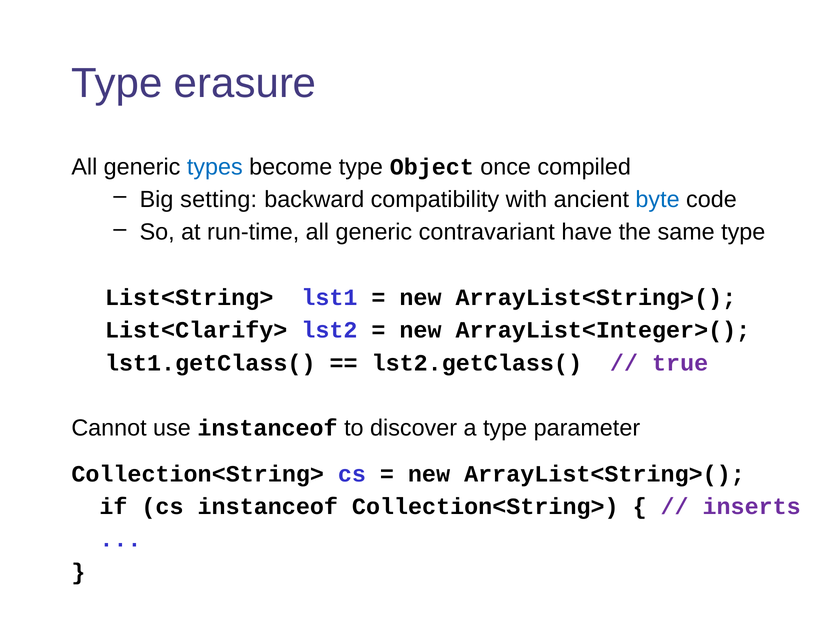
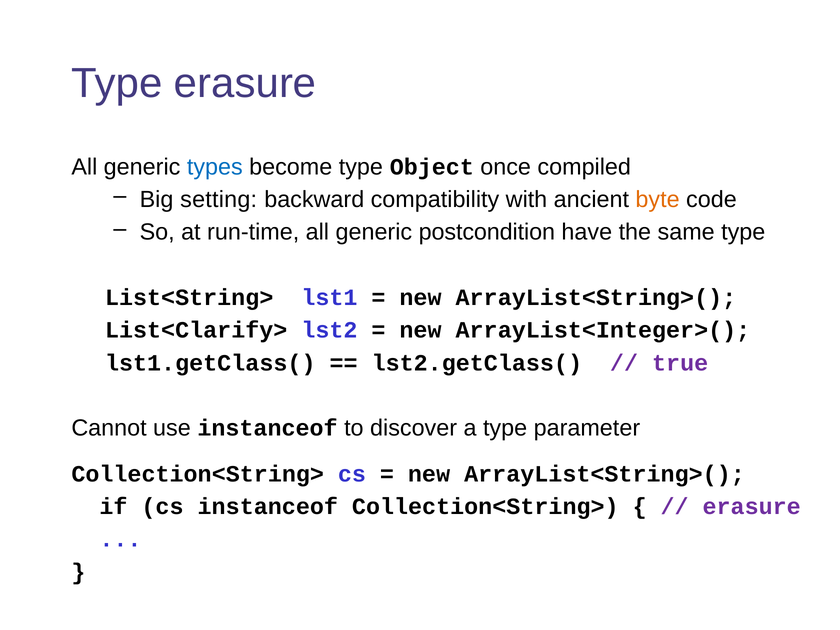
byte colour: blue -> orange
contravariant: contravariant -> postcondition
inserts at (752, 507): inserts -> erasure
